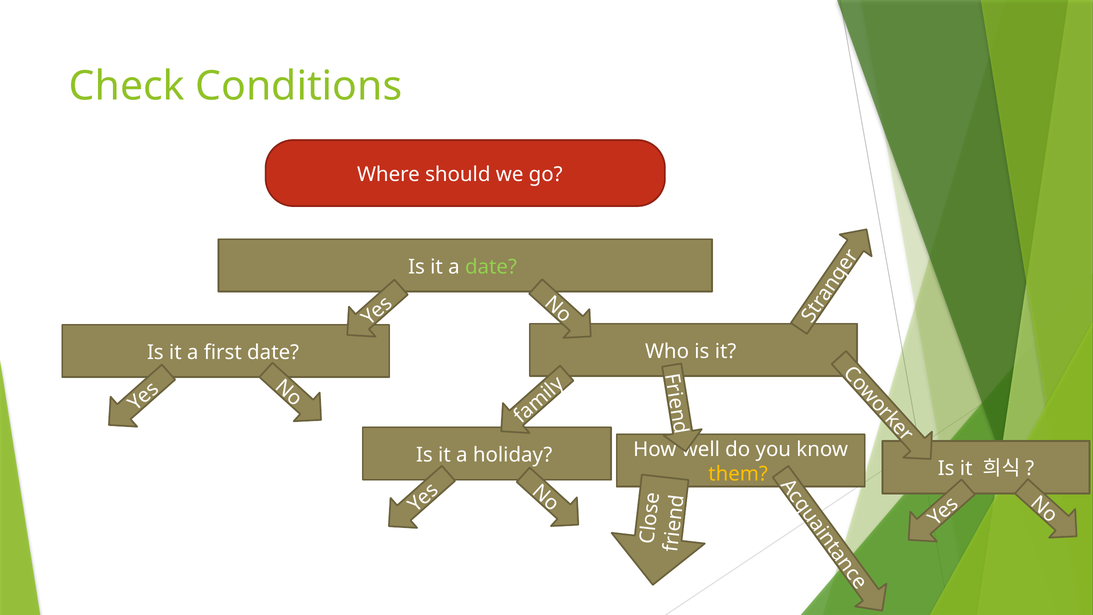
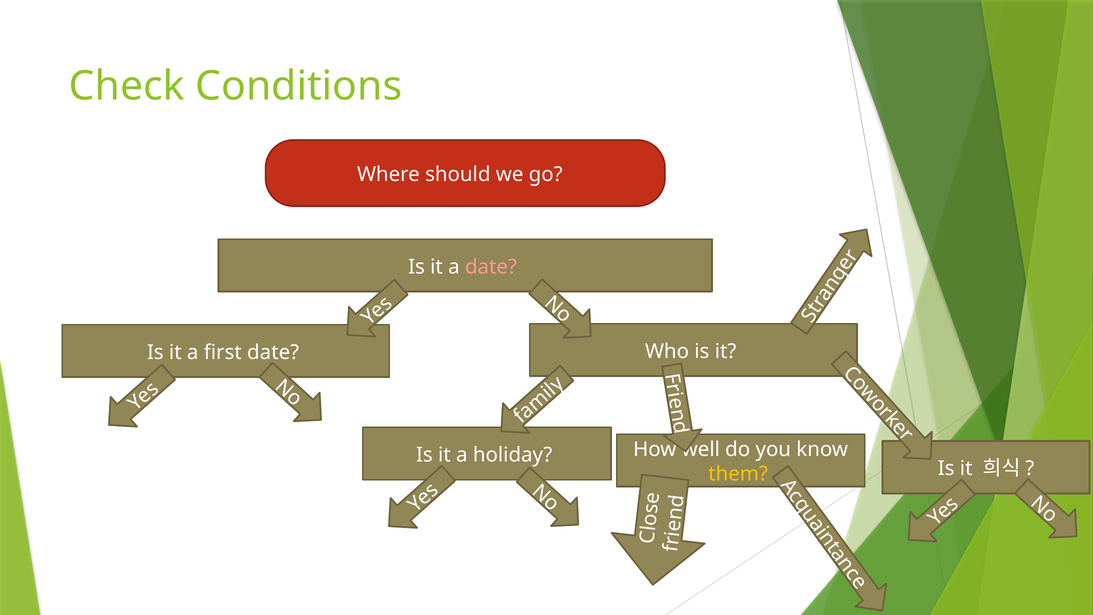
date at (491, 267) colour: light green -> pink
